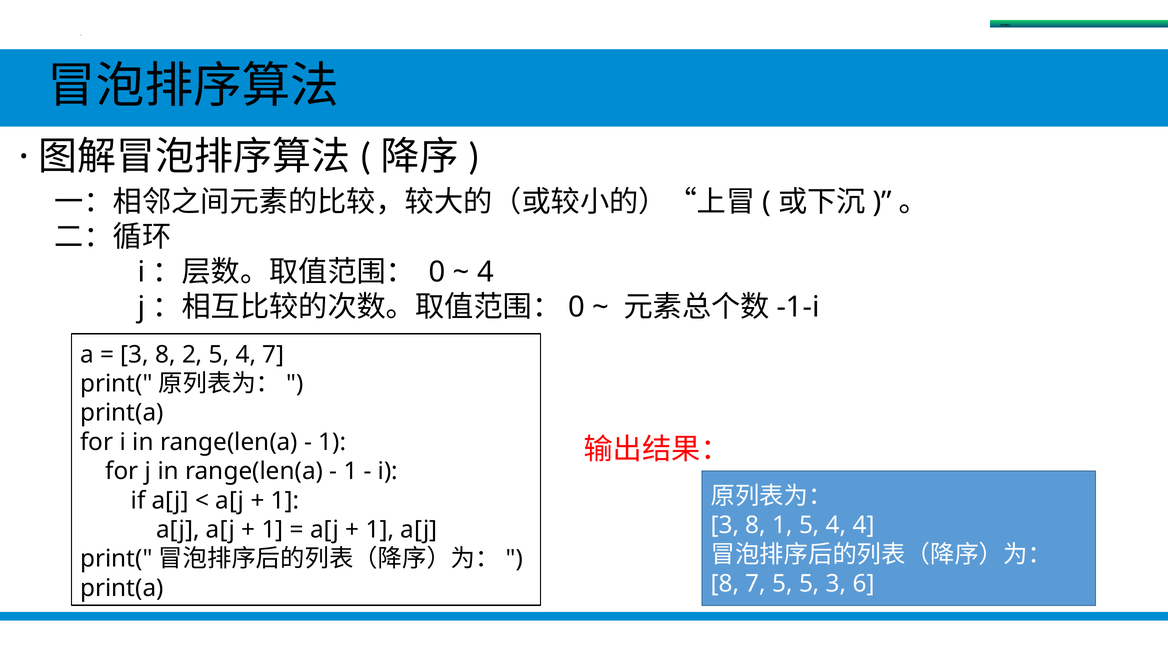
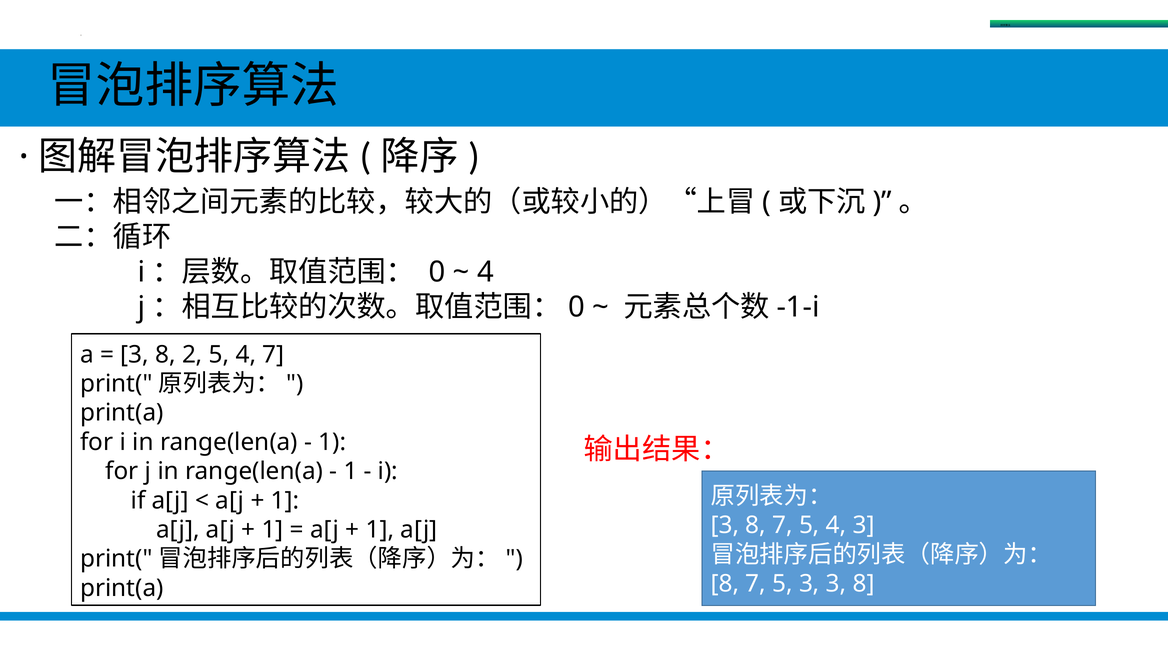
3 8 1: 1 -> 7
4 4: 4 -> 3
5 5: 5 -> 3
6 at (864, 584): 6 -> 8
